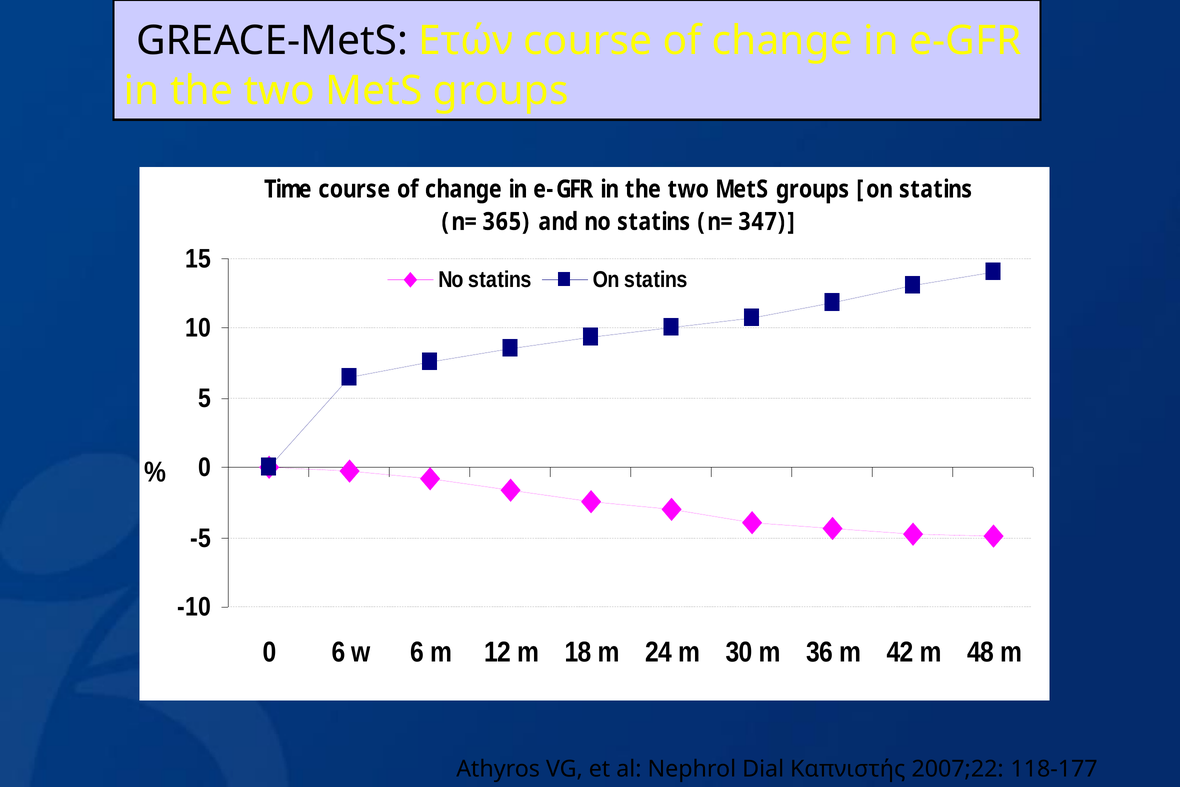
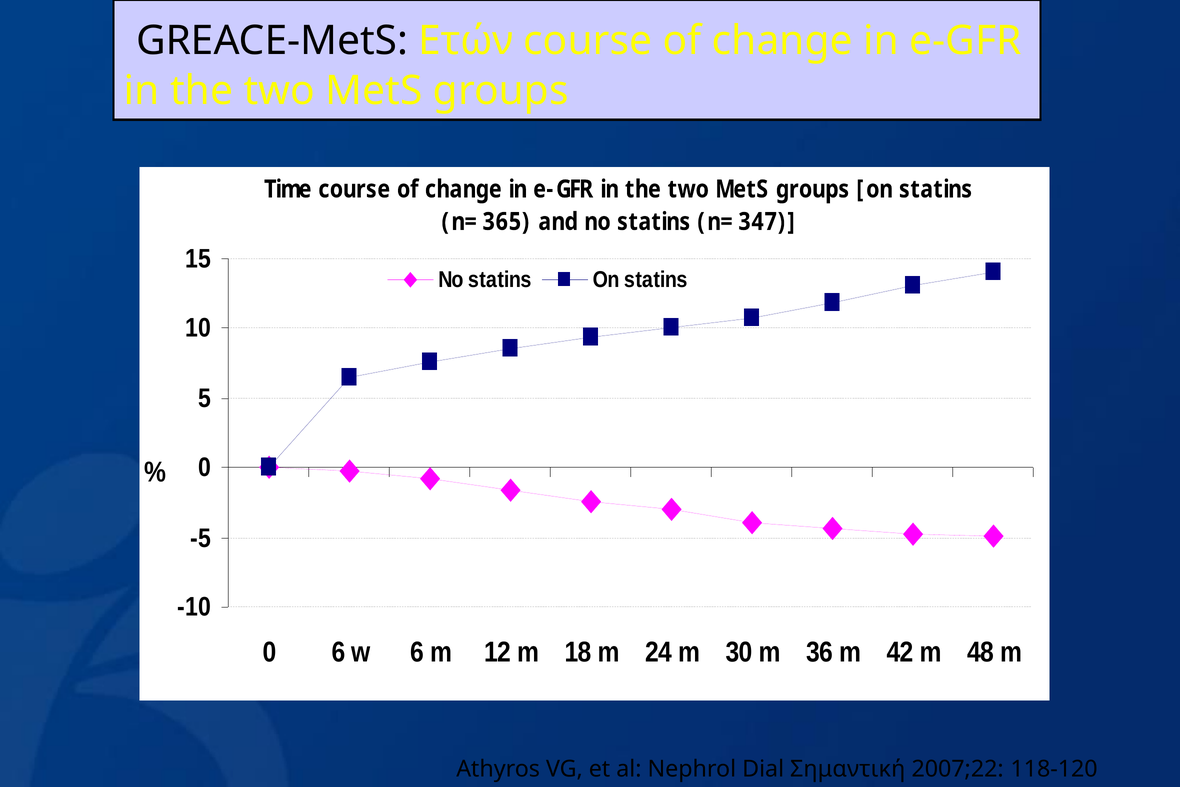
Καπνιστής: Καπνιστής -> Σημαντική
118-177: 118-177 -> 118-120
